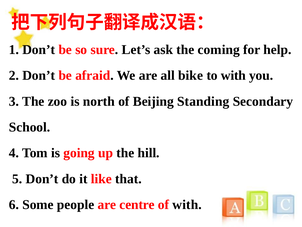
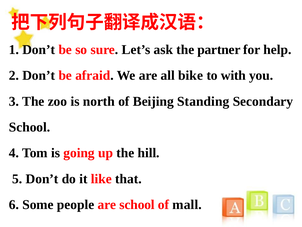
coming: coming -> partner
are centre: centre -> school
of with: with -> mall
